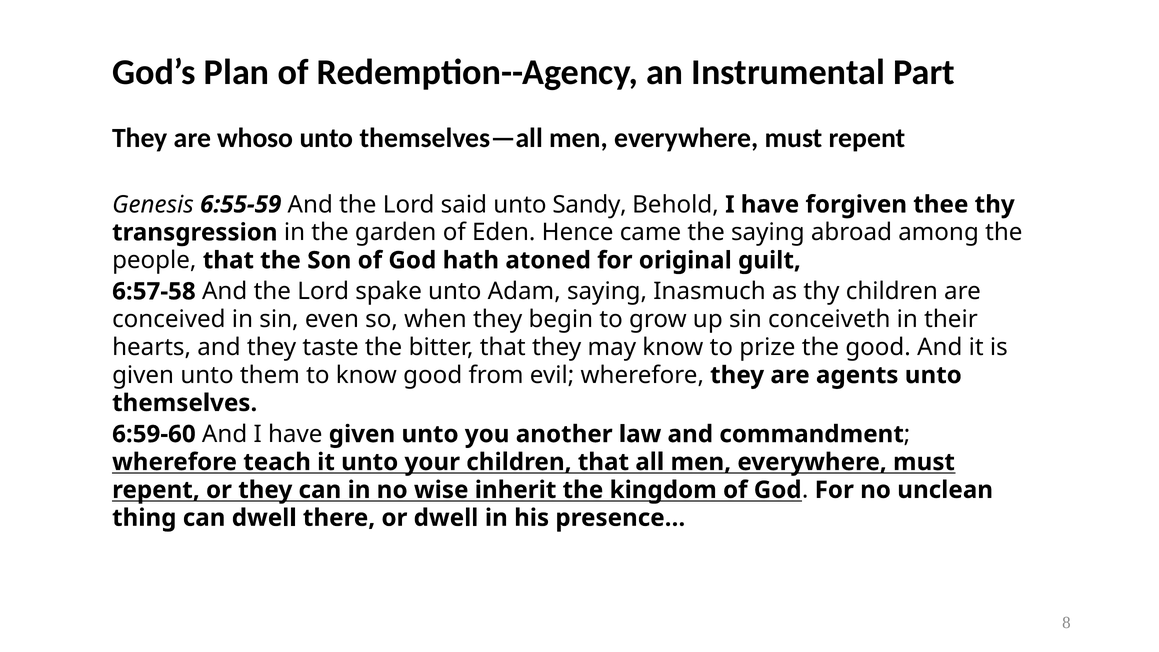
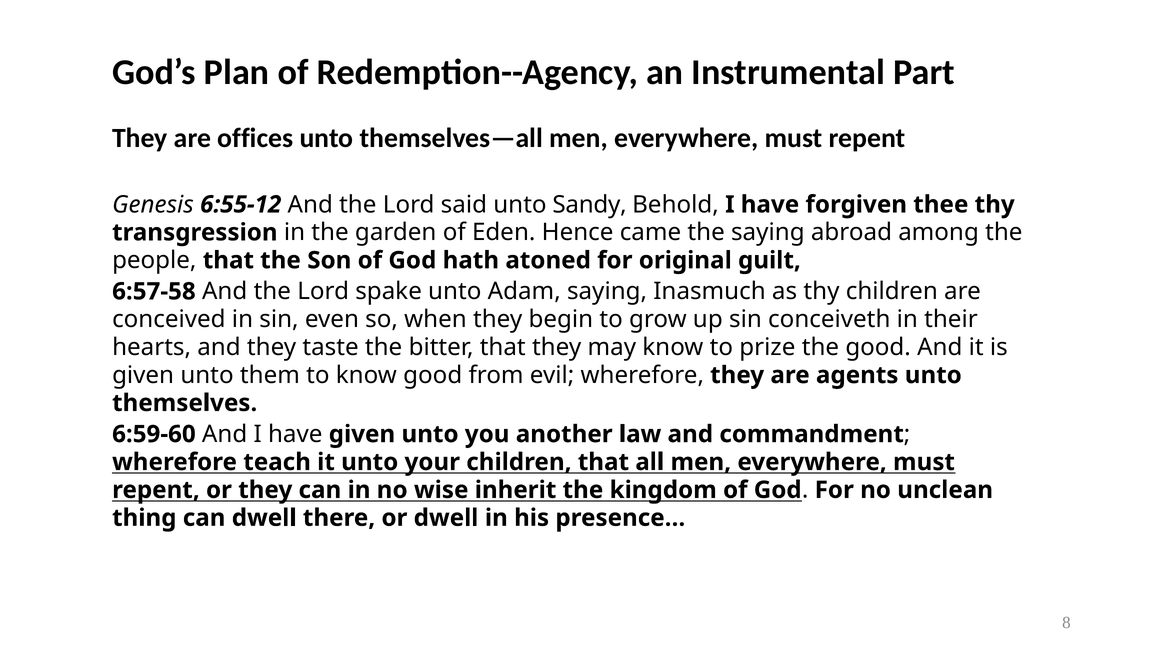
whoso: whoso -> offices
6:55-59: 6:55-59 -> 6:55-12
